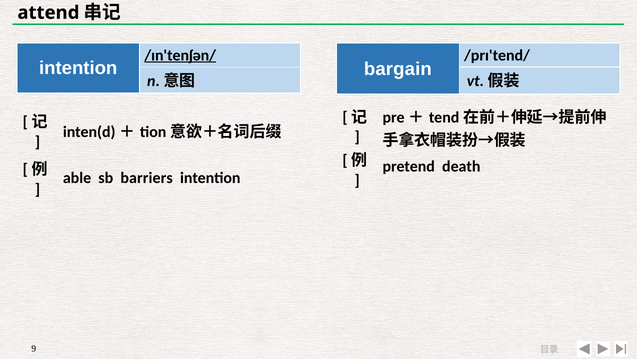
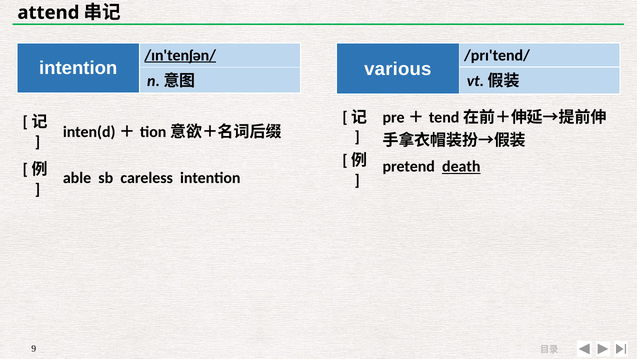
bargain: bargain -> various
death underline: none -> present
barriers: barriers -> careless
